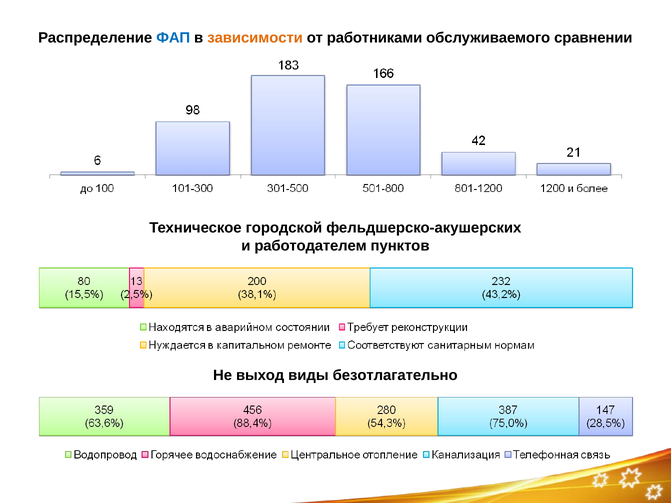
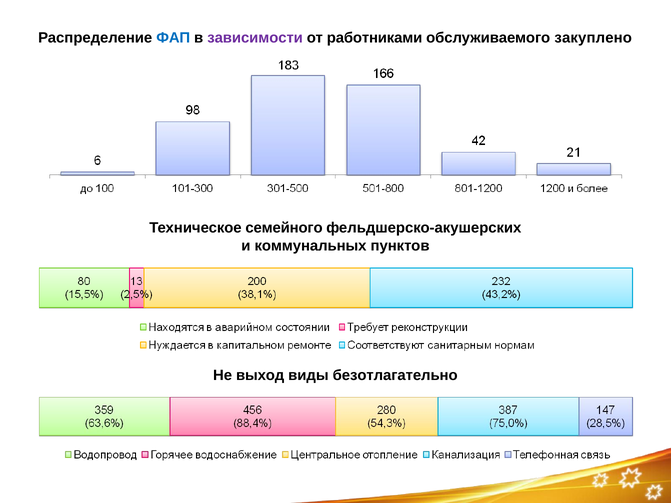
зависимости colour: orange -> purple
сравнении: сравнении -> закуплено
городской: городской -> семейного
работодателем: работодателем -> коммунальных
